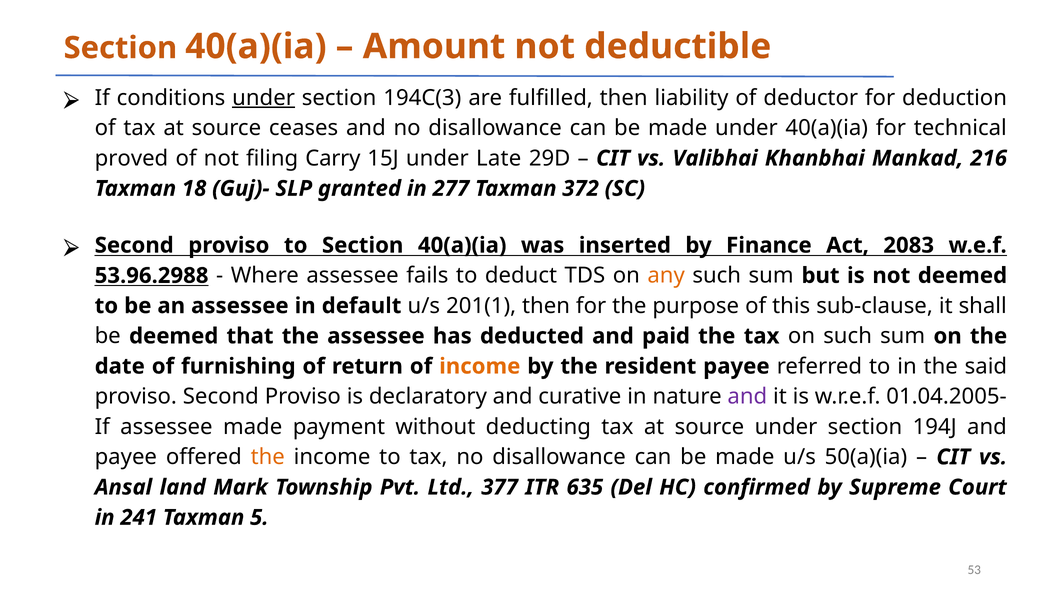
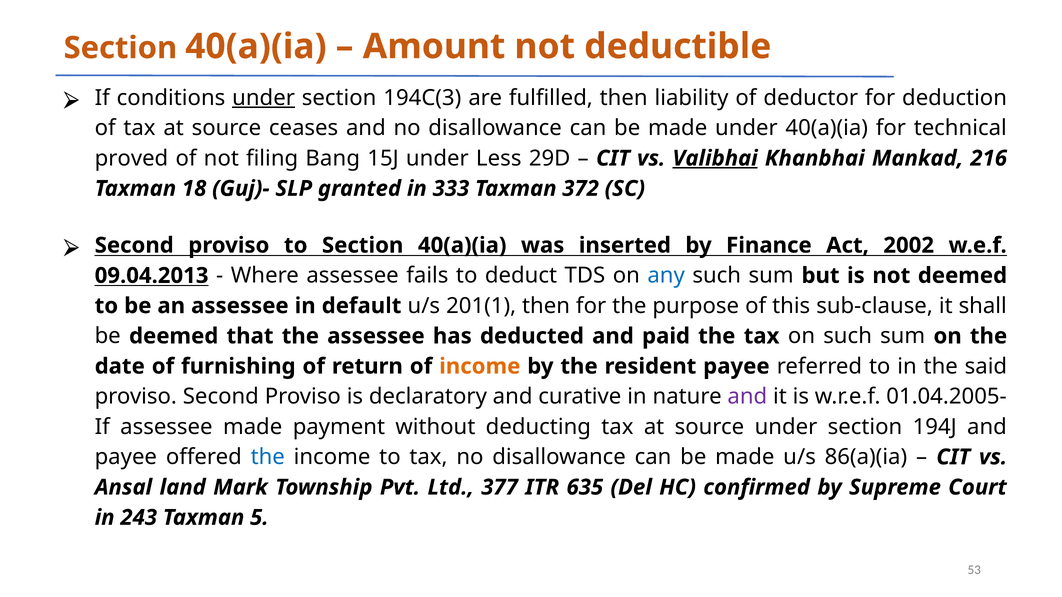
Carry: Carry -> Bang
Late: Late -> Less
Valibhai underline: none -> present
277: 277 -> 333
2083: 2083 -> 2002
53.96.2988: 53.96.2988 -> 09.04.2013
any colour: orange -> blue
the at (268, 457) colour: orange -> blue
50(a)(ia: 50(a)(ia -> 86(a)(ia
241: 241 -> 243
